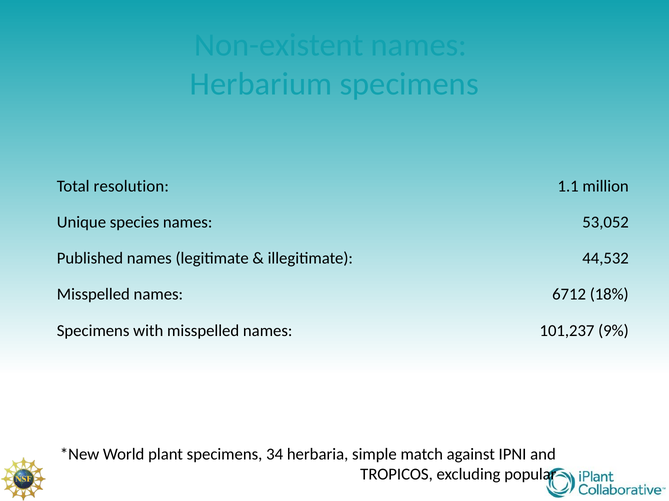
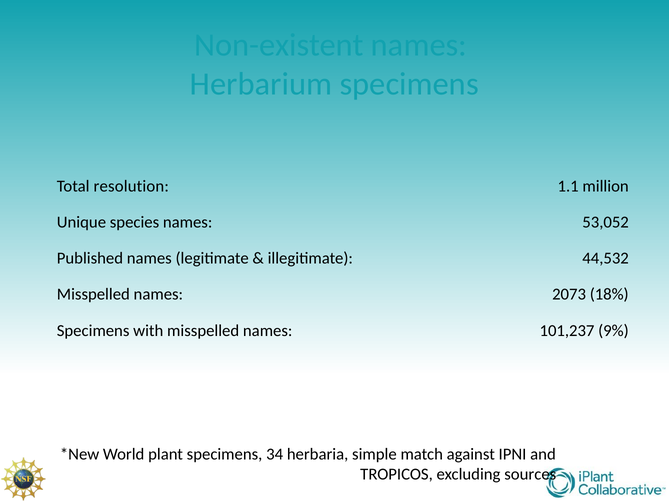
6712: 6712 -> 2073
popular: popular -> sources
